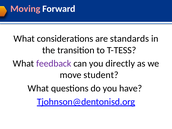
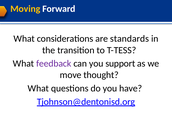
Moving colour: pink -> yellow
directly: directly -> support
student: student -> thought
